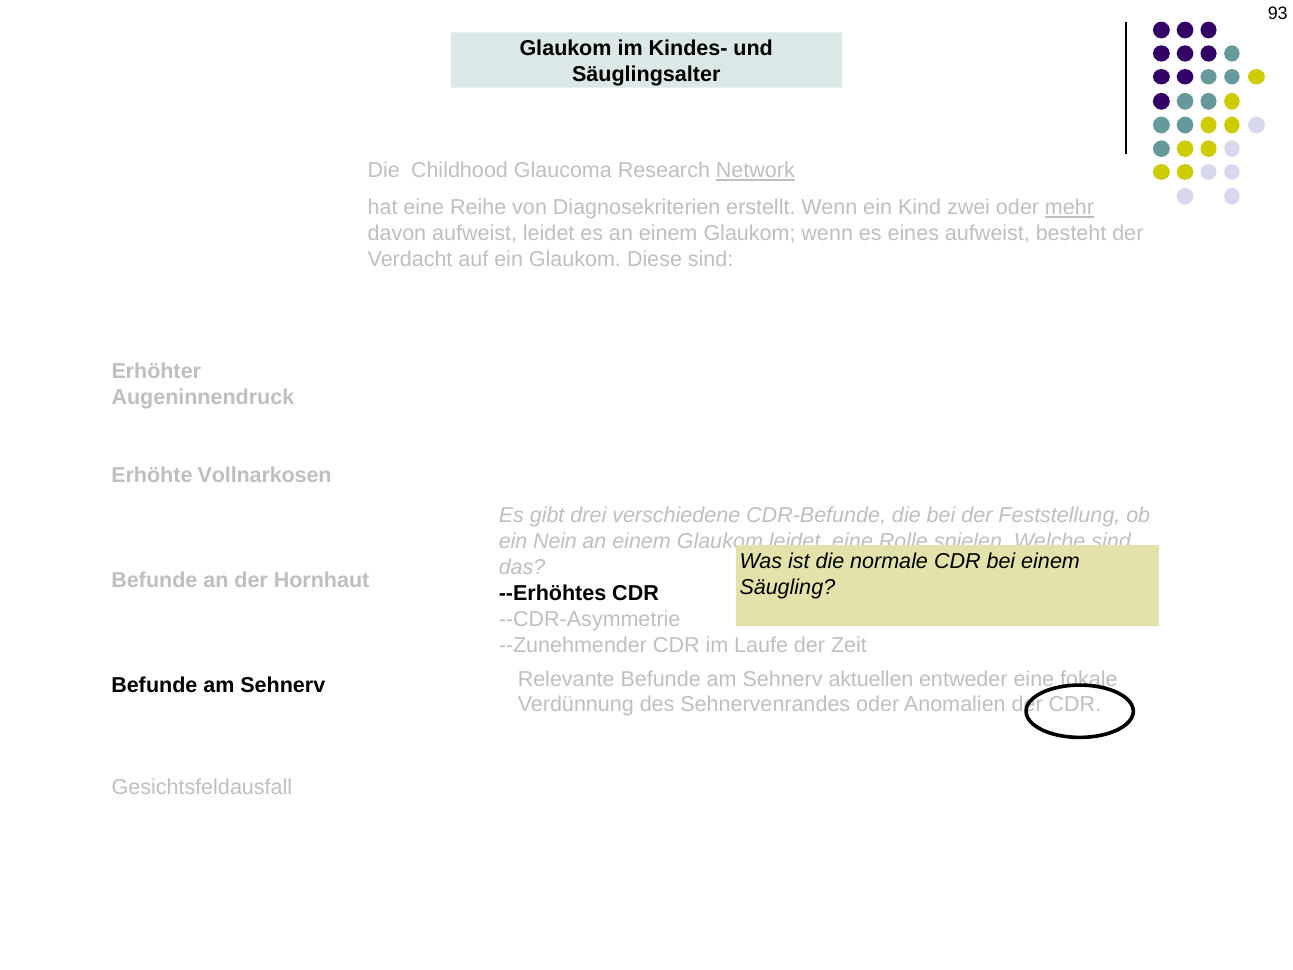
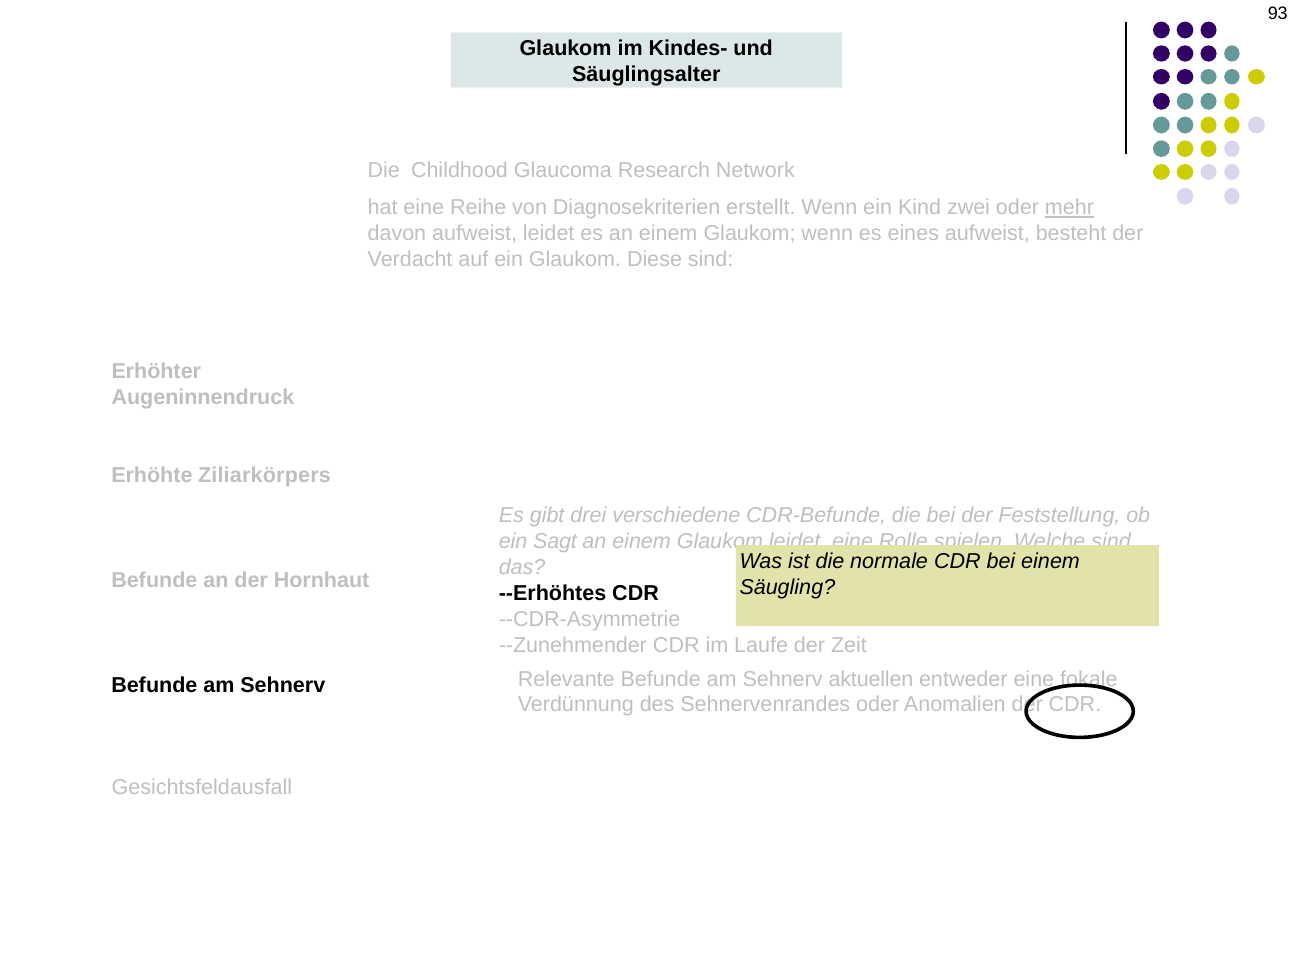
Network underline: present -> none
Vollnarkosen: Vollnarkosen -> Ziliarkörpers
Nein: Nein -> Sagt
